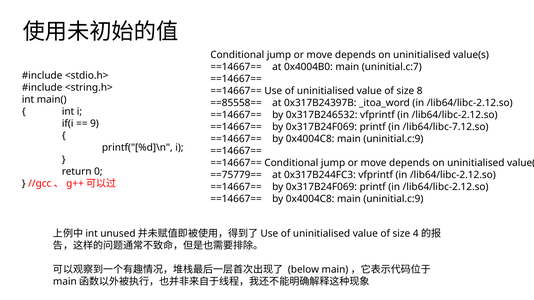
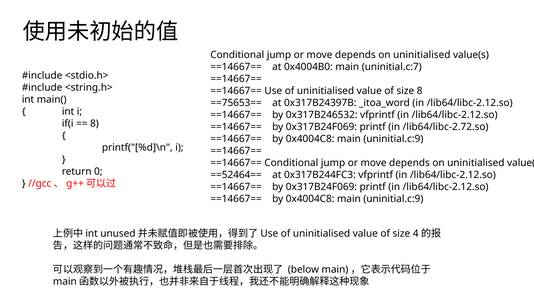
==85558==: ==85558== -> ==75653==
9 at (94, 124): 9 -> 8
/lib64/libc-7.12.so: /lib64/libc-7.12.so -> /lib64/libc-2.72.so
==75779==: ==75779== -> ==52464==
